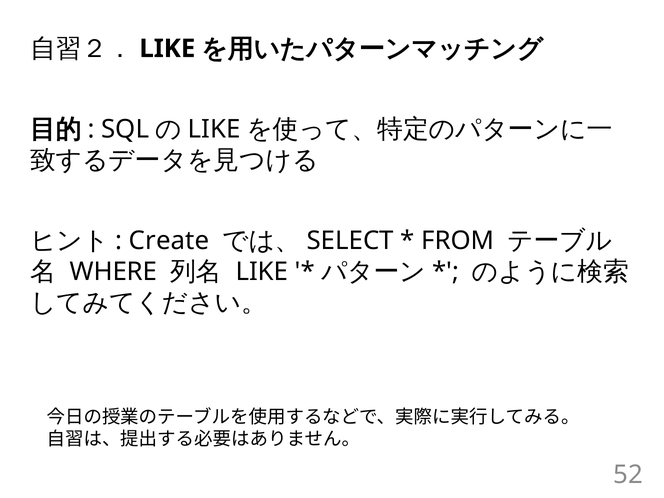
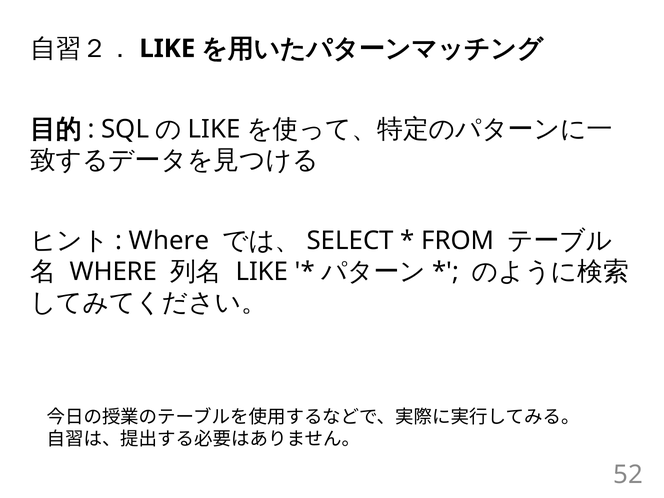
Create at (169, 241): Create -> Where
